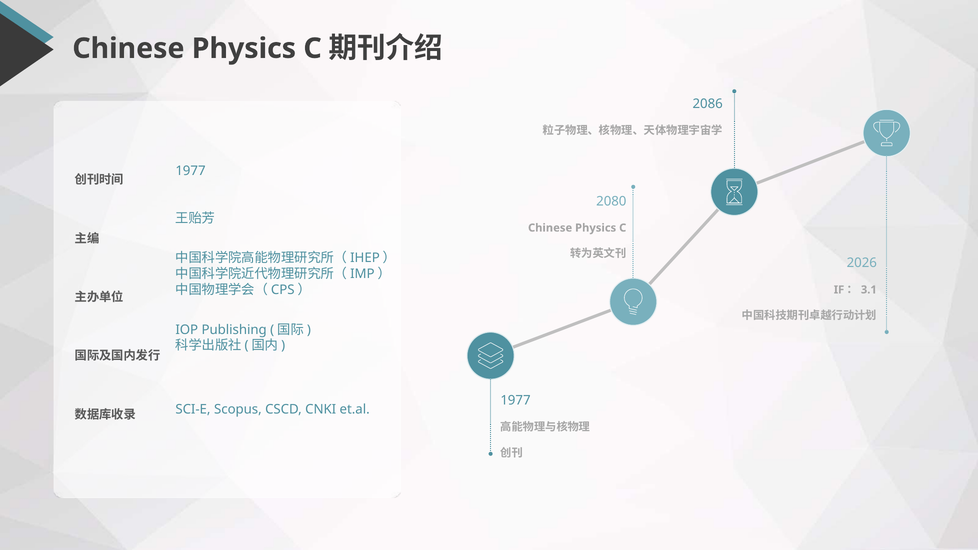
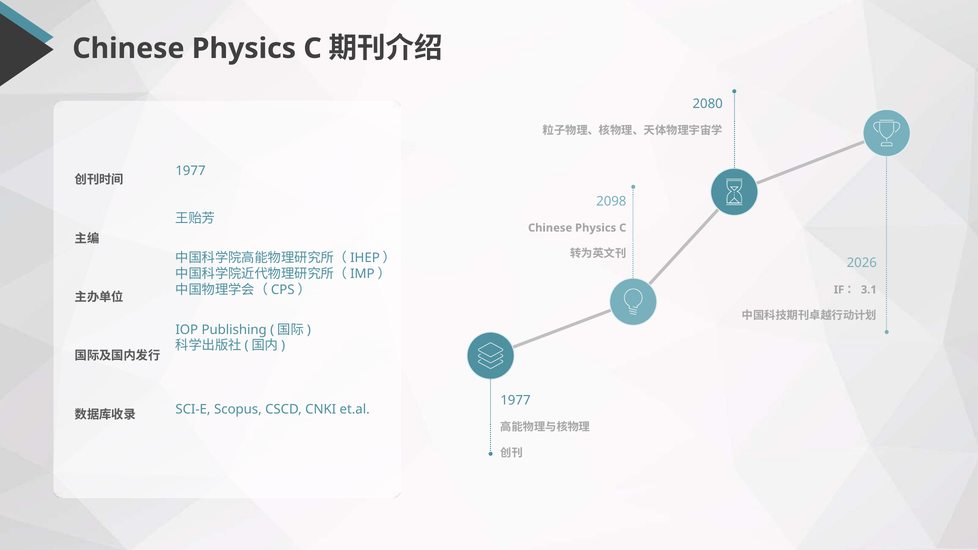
2086: 2086 -> 2080
2080: 2080 -> 2098
